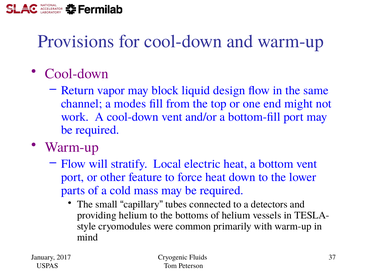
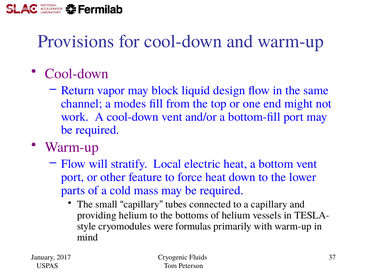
a detectors: detectors -> capillary
common: common -> formulas
